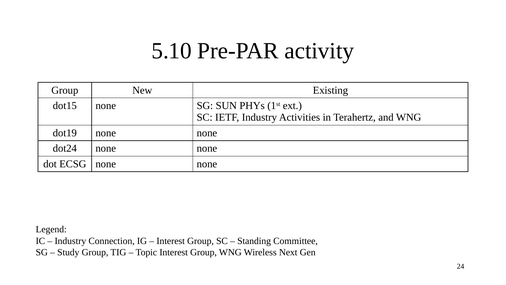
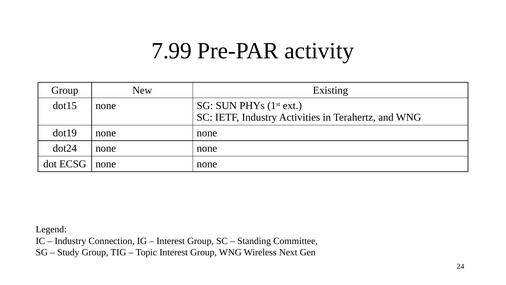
5.10: 5.10 -> 7.99
